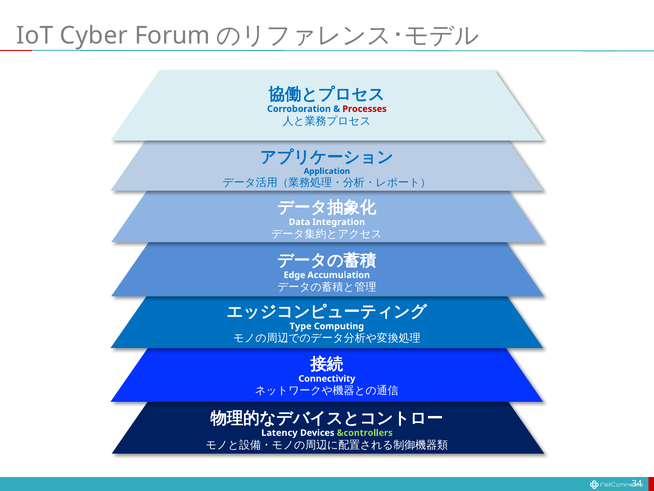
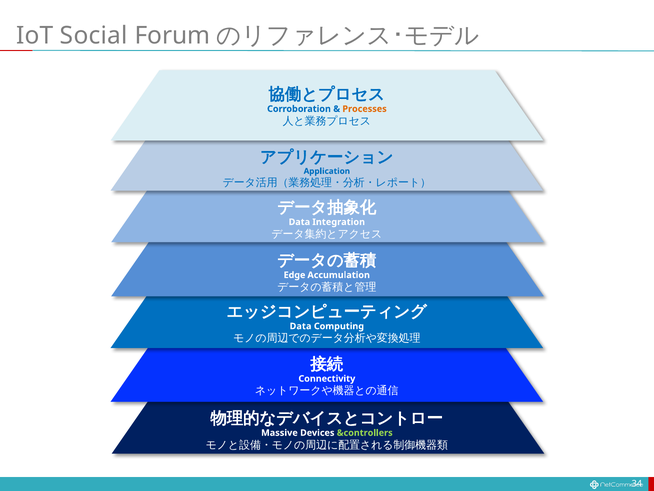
Cyber: Cyber -> Social
Processes colour: red -> orange
Type at (301, 326): Type -> Data
Latency: Latency -> Massive
